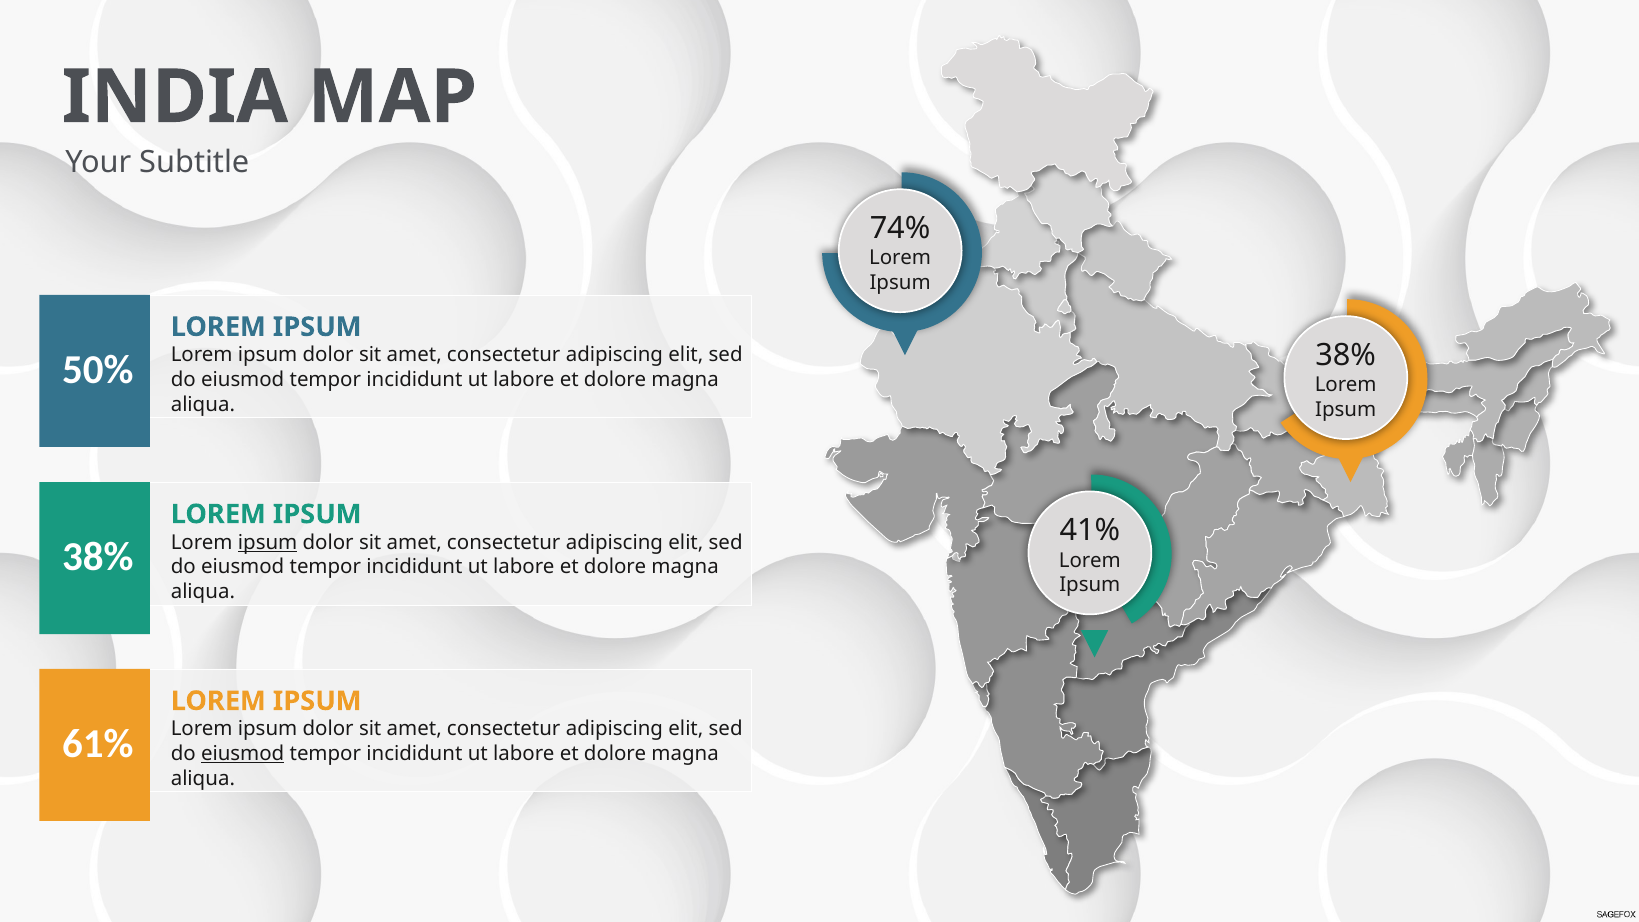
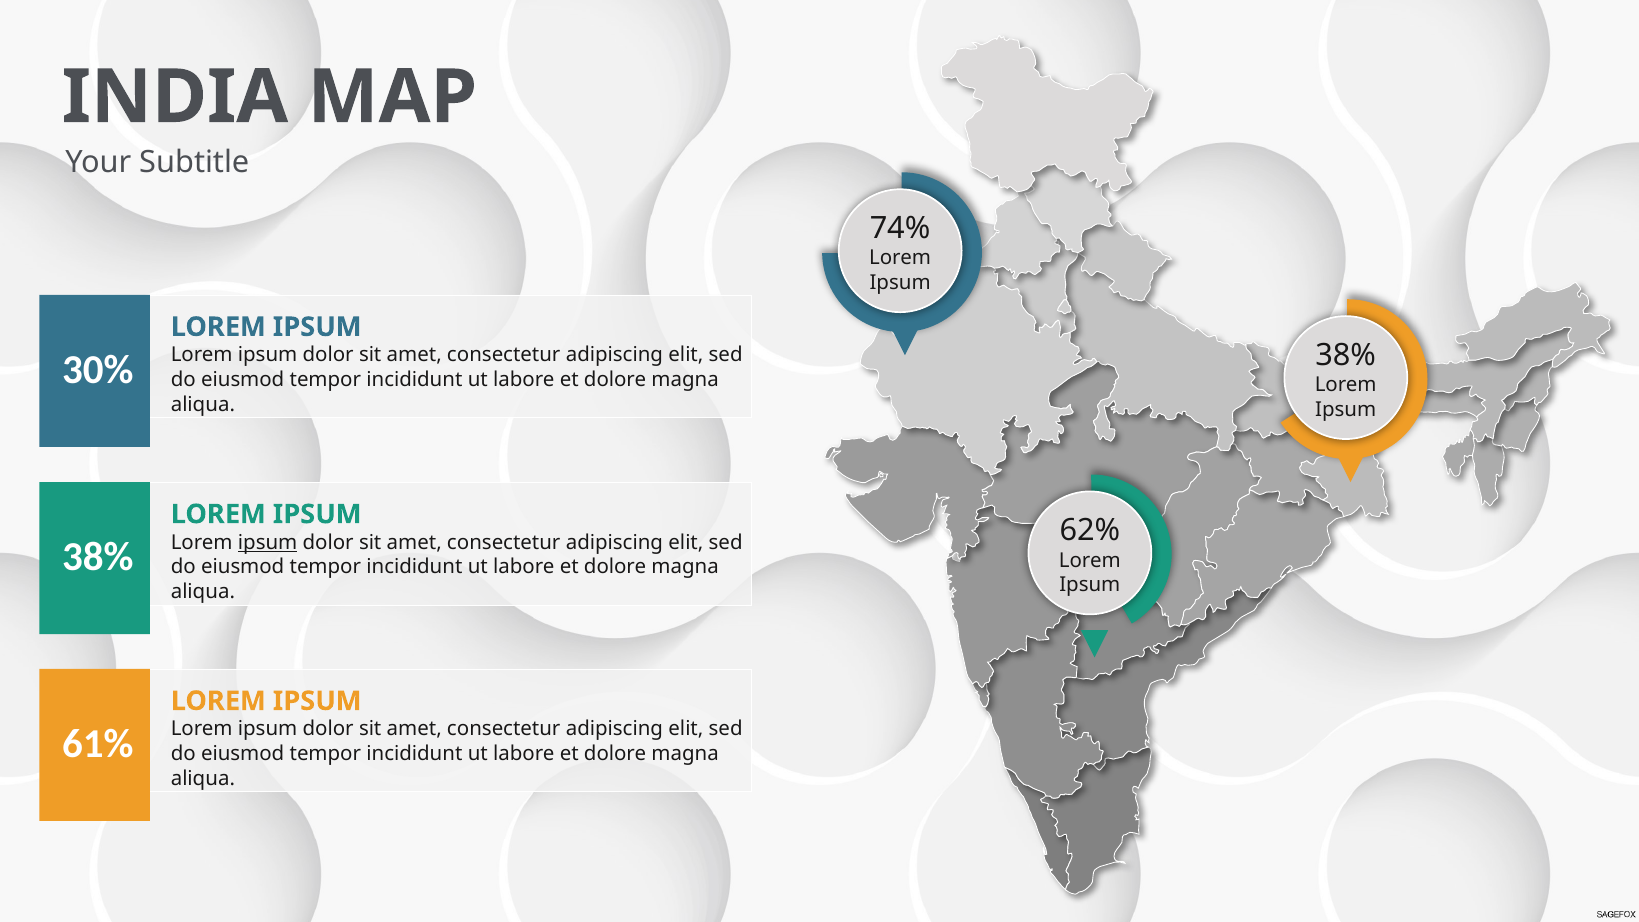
50%: 50% -> 30%
41%: 41% -> 62%
eiusmod at (243, 754) underline: present -> none
